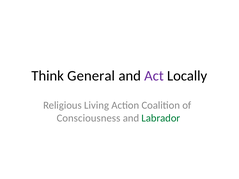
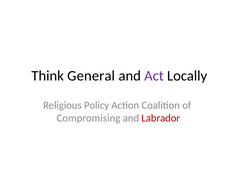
Living: Living -> Policy
Consciousness: Consciousness -> Compromising
Labrador colour: green -> red
